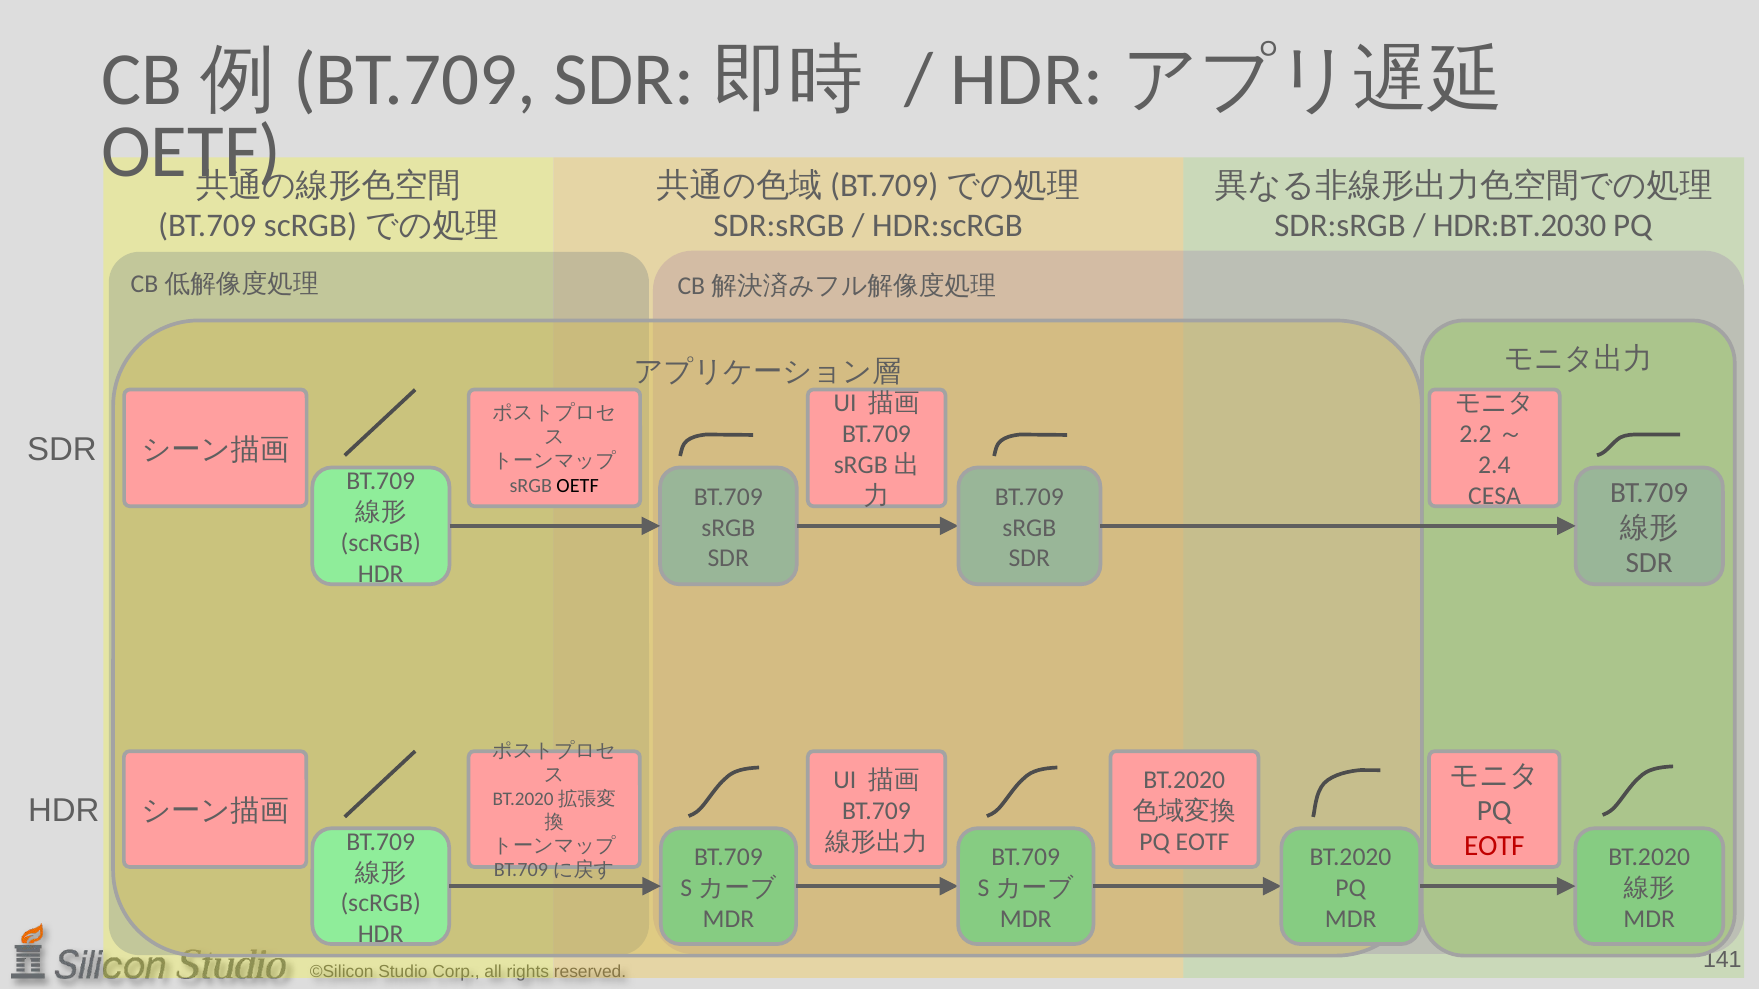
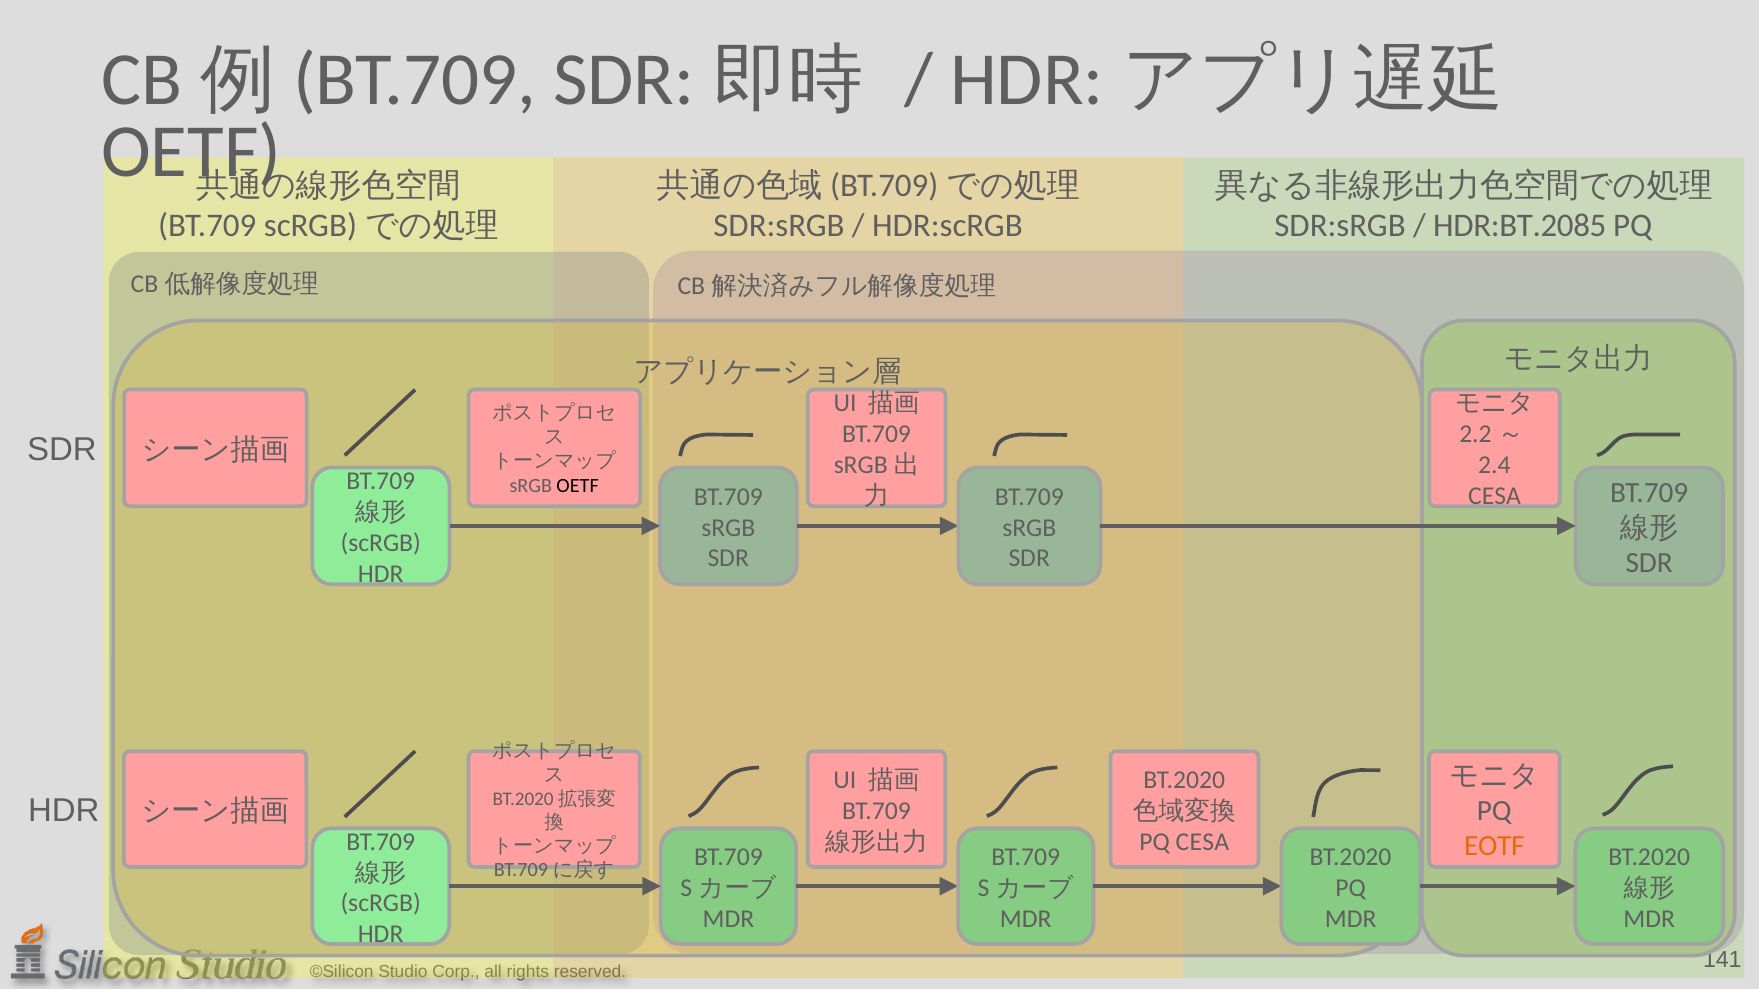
HDR:BT.2030: HDR:BT.2030 -> HDR:BT.2085
EOTF at (1203, 842): EOTF -> CESA
EOTF at (1494, 847) colour: red -> orange
